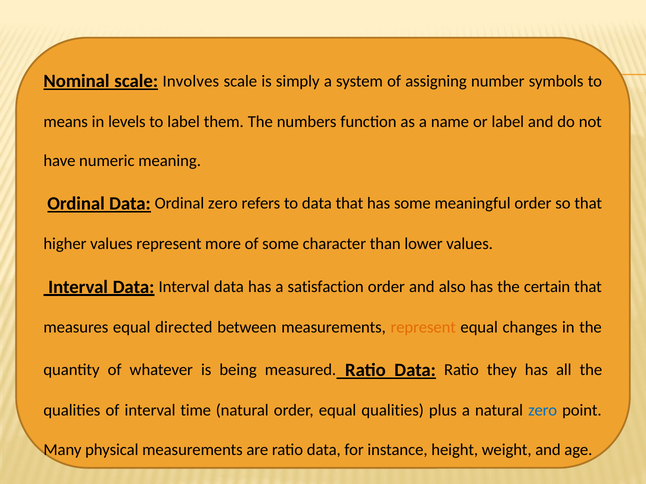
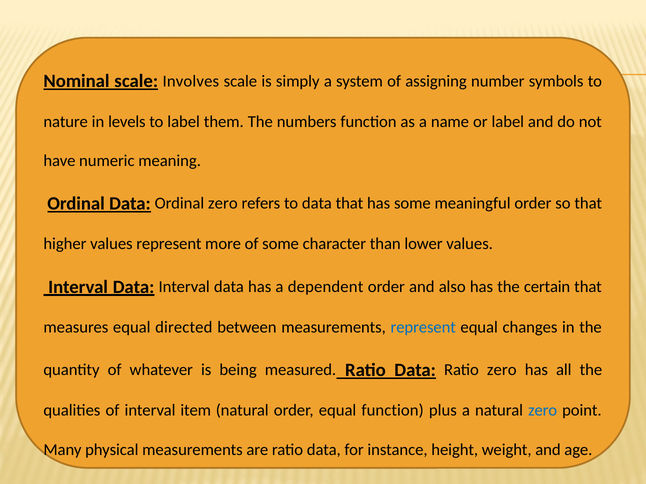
means: means -> nature
satisfaction: satisfaction -> dependent
represent at (423, 328) colour: orange -> blue
Ratio they: they -> zero
time: time -> item
equal qualities: qualities -> function
